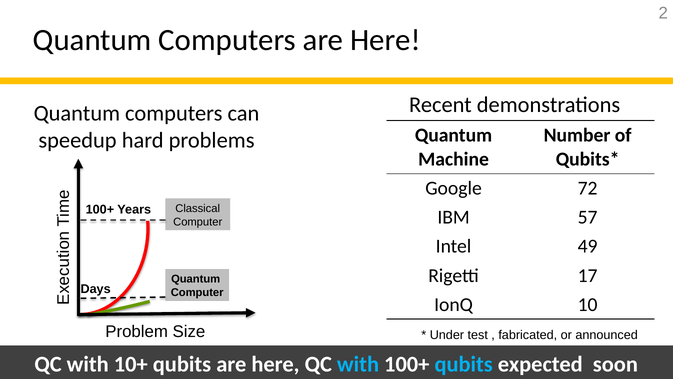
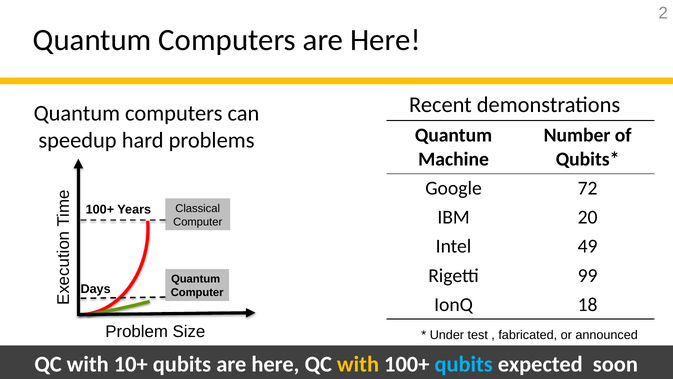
57: 57 -> 20
17: 17 -> 99
10: 10 -> 18
with at (358, 364) colour: light blue -> yellow
